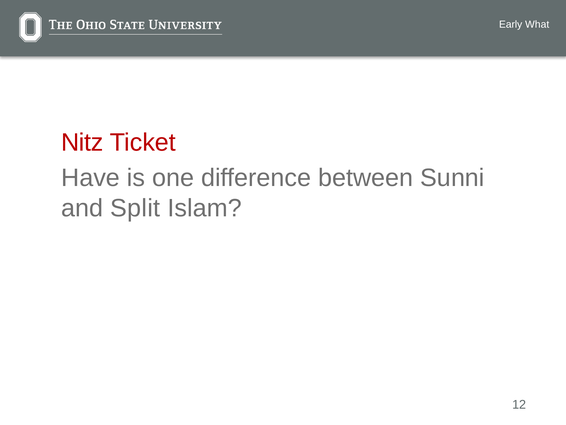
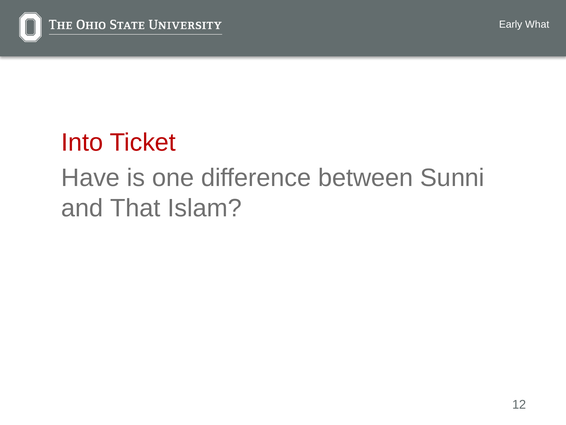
Nitz: Nitz -> Into
Split: Split -> That
